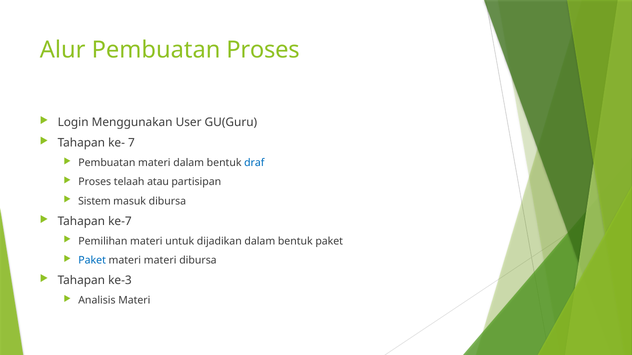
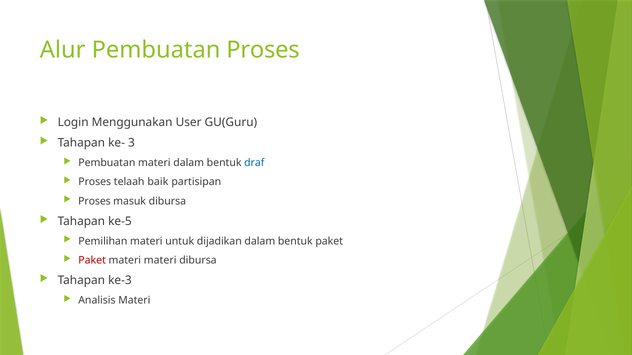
7: 7 -> 3
atau: atau -> baik
Sistem at (94, 201): Sistem -> Proses
ke-7: ke-7 -> ke-5
Paket at (92, 261) colour: blue -> red
